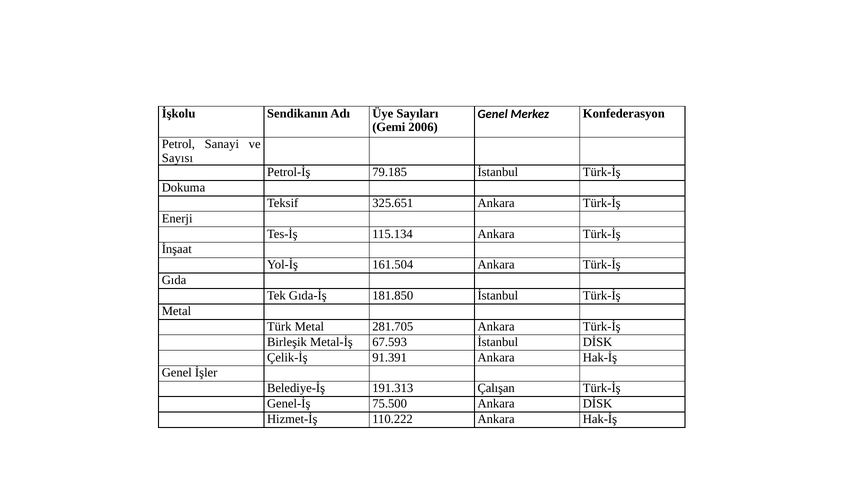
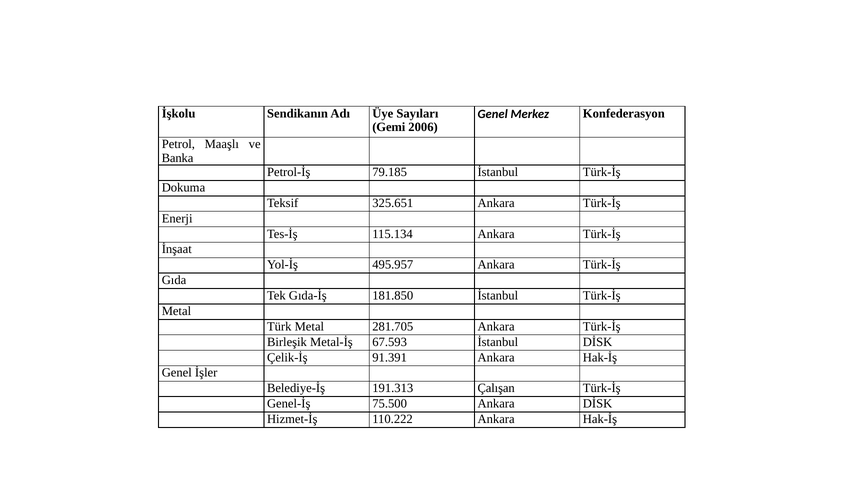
Sanayi: Sanayi -> Maaşlı
Sayısı: Sayısı -> Banka
161.504: 161.504 -> 495.957
